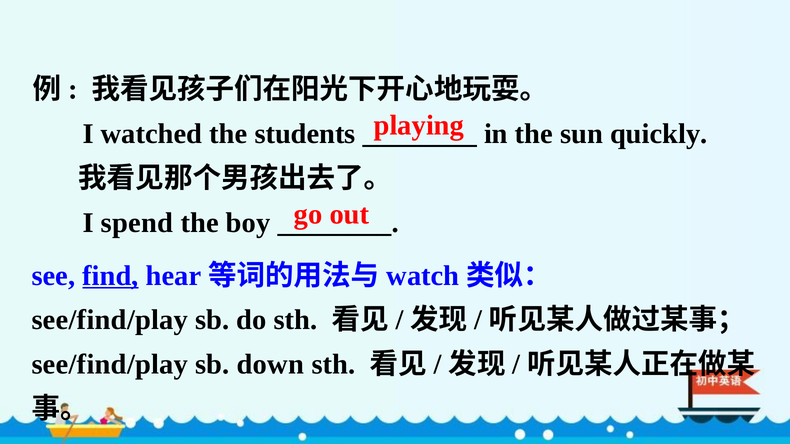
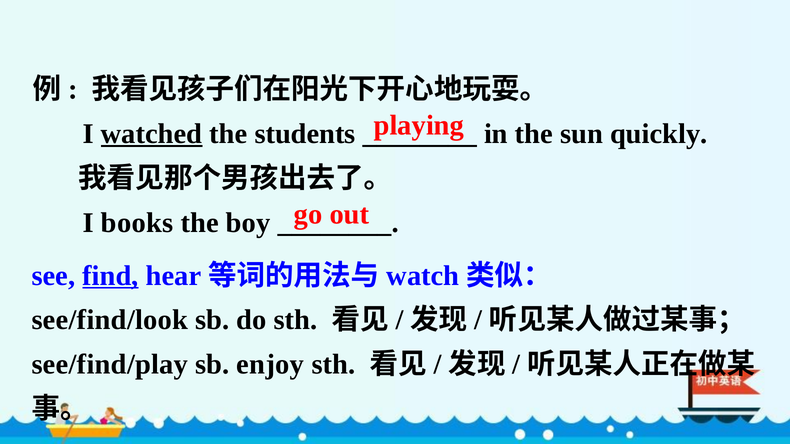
watched underline: none -> present
spend: spend -> books
see/find/play at (110, 320): see/find/play -> see/find/look
down: down -> enjoy
